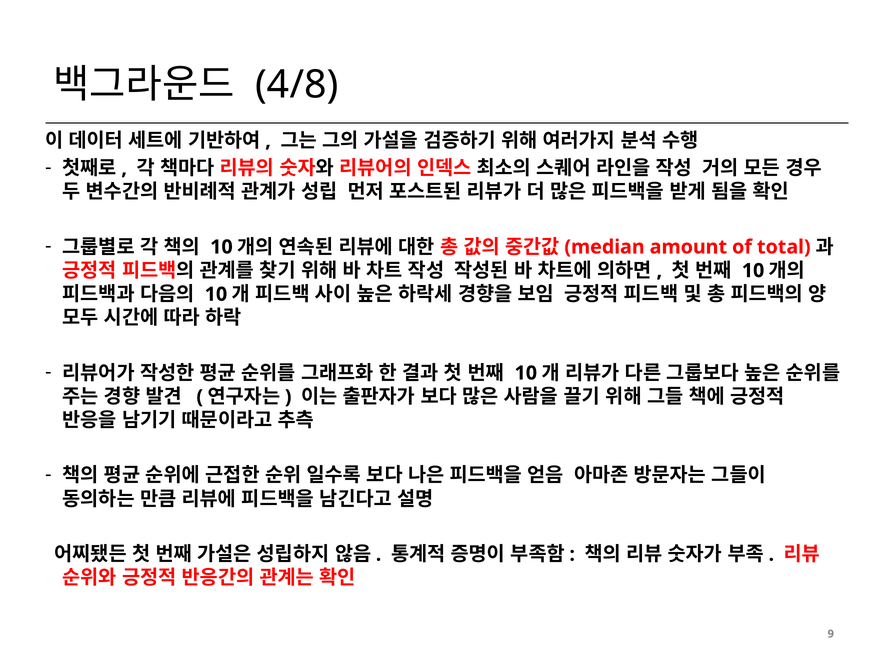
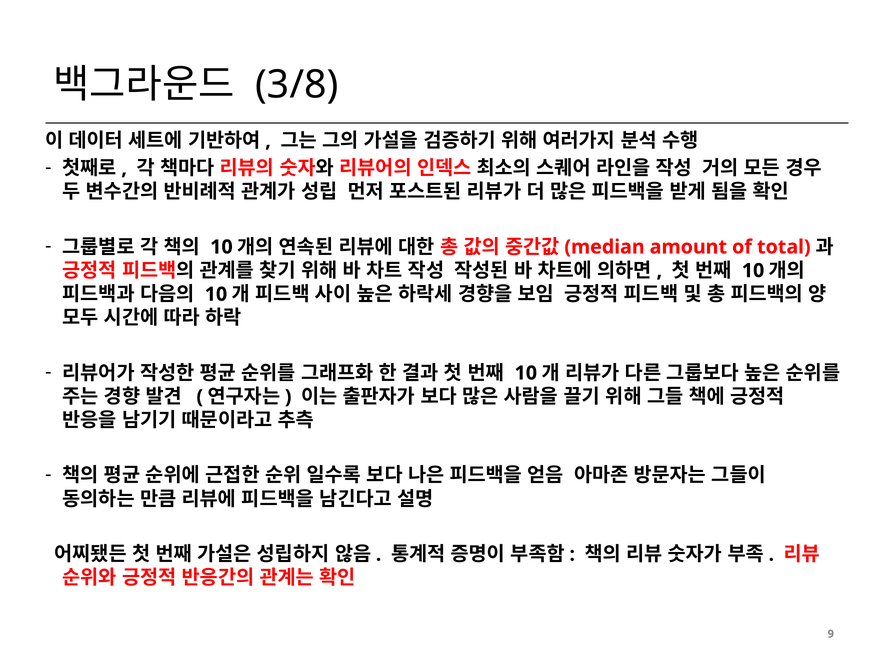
4/8: 4/8 -> 3/8
